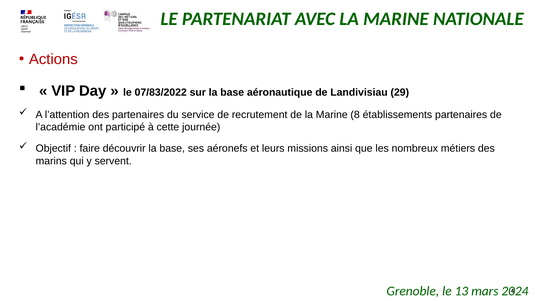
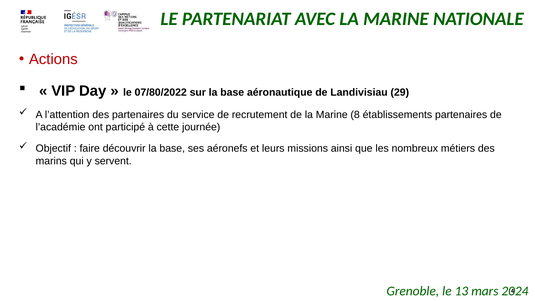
07/83/2022: 07/83/2022 -> 07/80/2022
